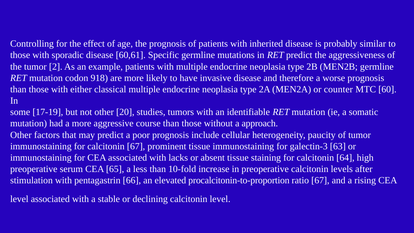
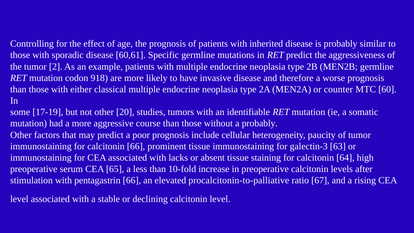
a approach: approach -> probably
calcitonin 67: 67 -> 66
procalcitonin-to-proportion: procalcitonin-to-proportion -> procalcitonin-to-palliative
